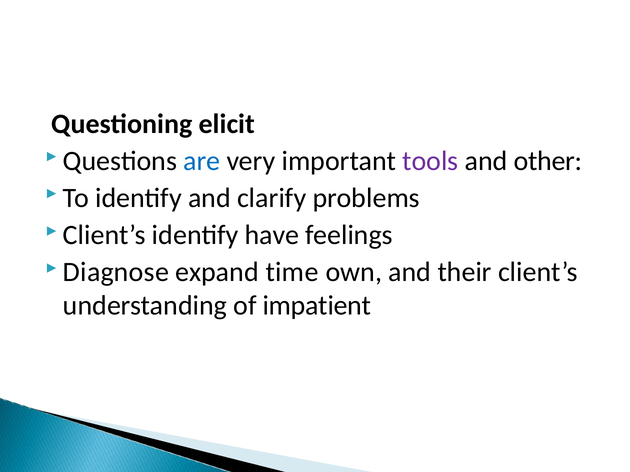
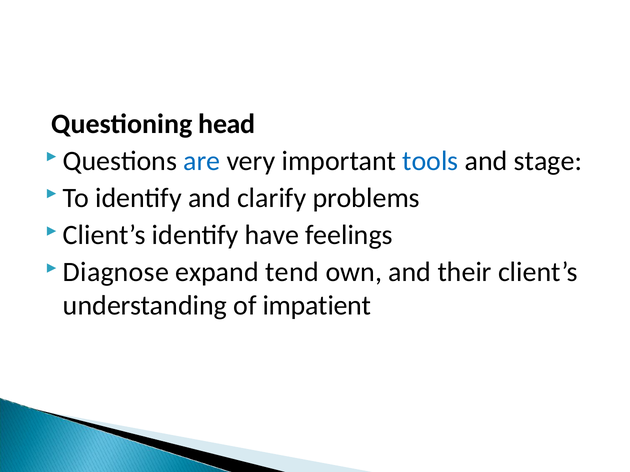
elicit: elicit -> head
tools colour: purple -> blue
other: other -> stage
time: time -> tend
